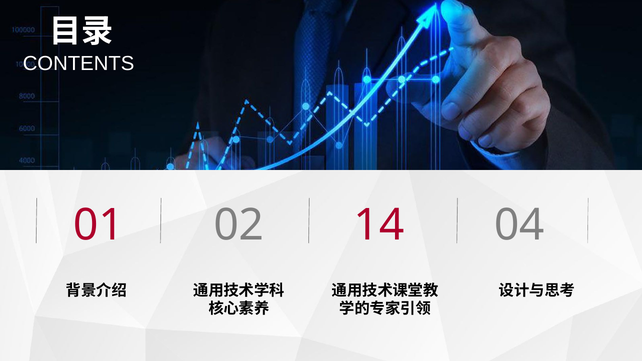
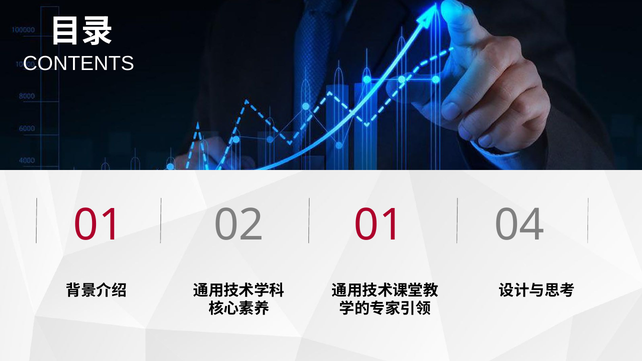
02 14: 14 -> 01
